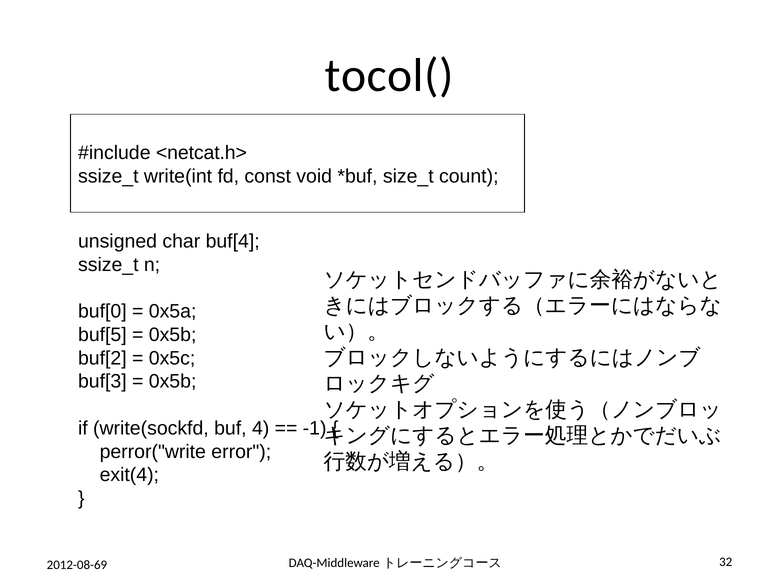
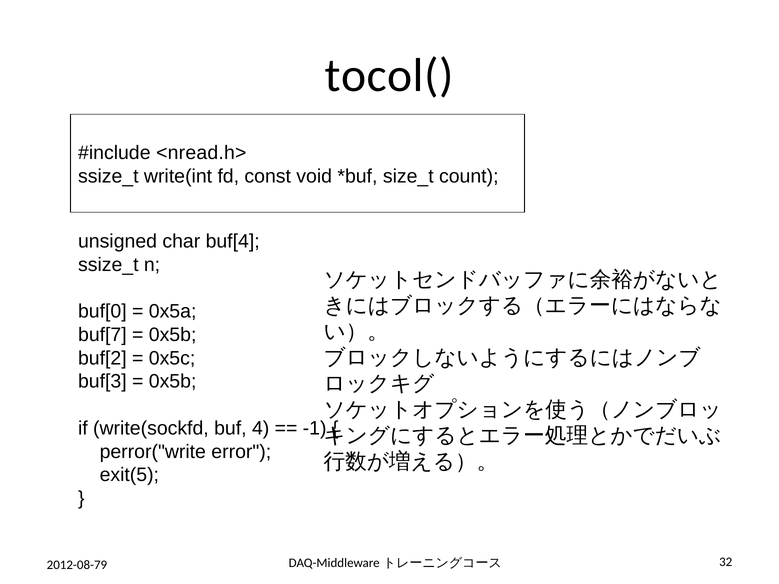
<netcat.h>: <netcat.h> -> <nread.h>
buf[5: buf[5 -> buf[7
exit(4: exit(4 -> exit(5
2012-08-69: 2012-08-69 -> 2012-08-79
